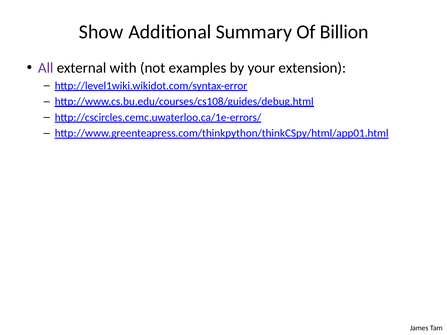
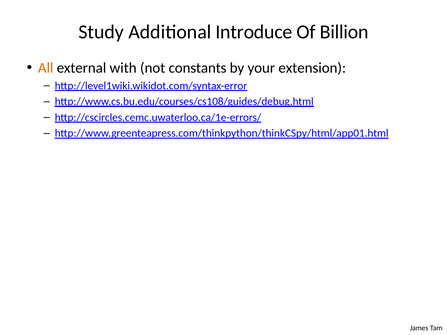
Show: Show -> Study
Summary: Summary -> Introduce
All colour: purple -> orange
examples: examples -> constants
